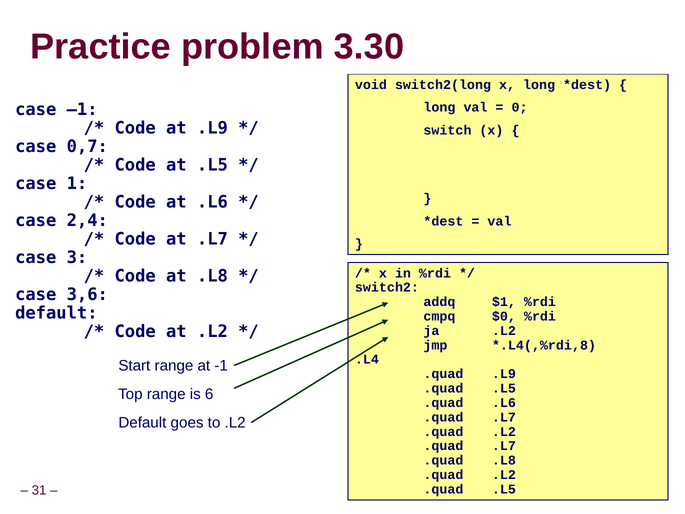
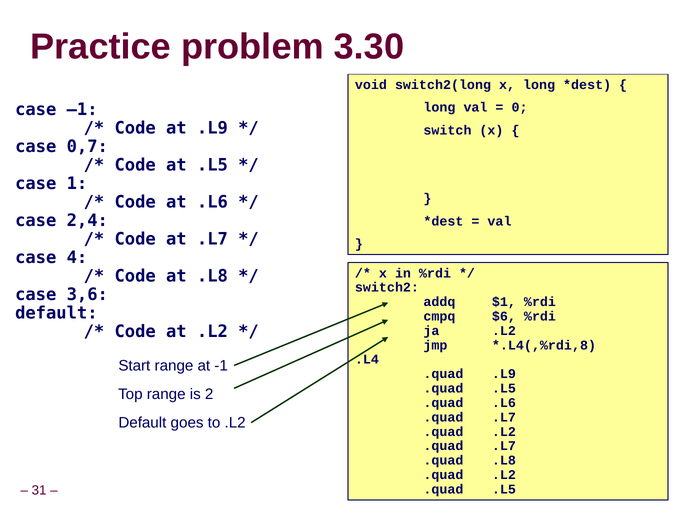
3: 3 -> 4
$0: $0 -> $6
6: 6 -> 2
